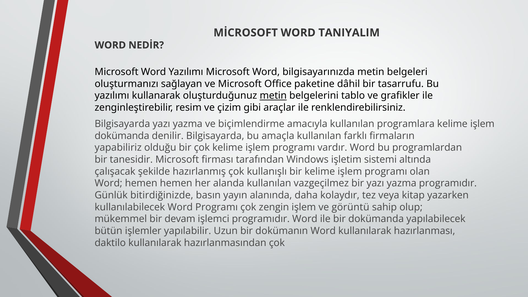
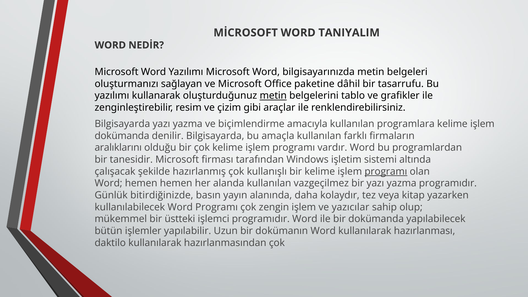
yapabiliriz: yapabiliriz -> aralıklarını
programı at (386, 171) underline: none -> present
görüntü: görüntü -> yazıcılar
devam: devam -> üstteki
